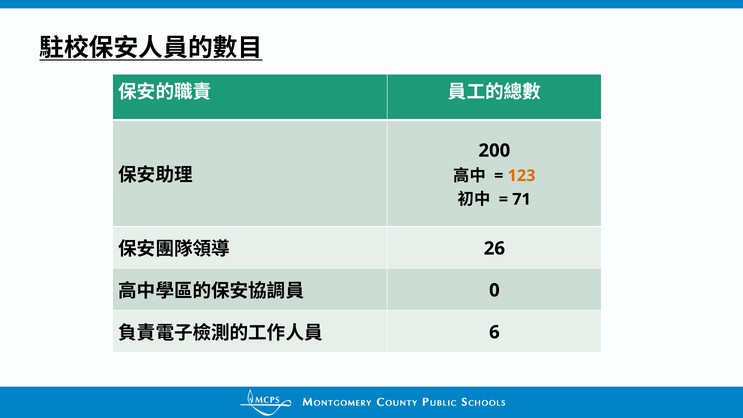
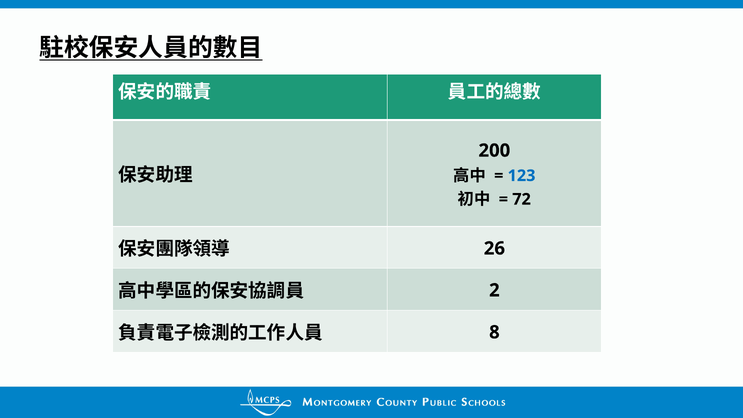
123 colour: orange -> blue
71: 71 -> 72
0: 0 -> 2
6: 6 -> 8
